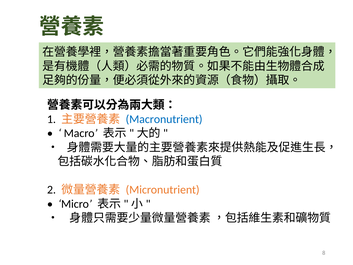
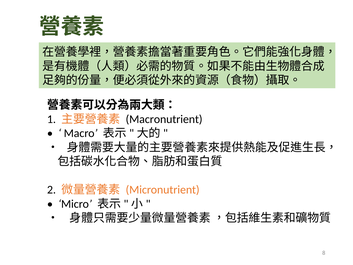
Macronutrient colour: blue -> black
